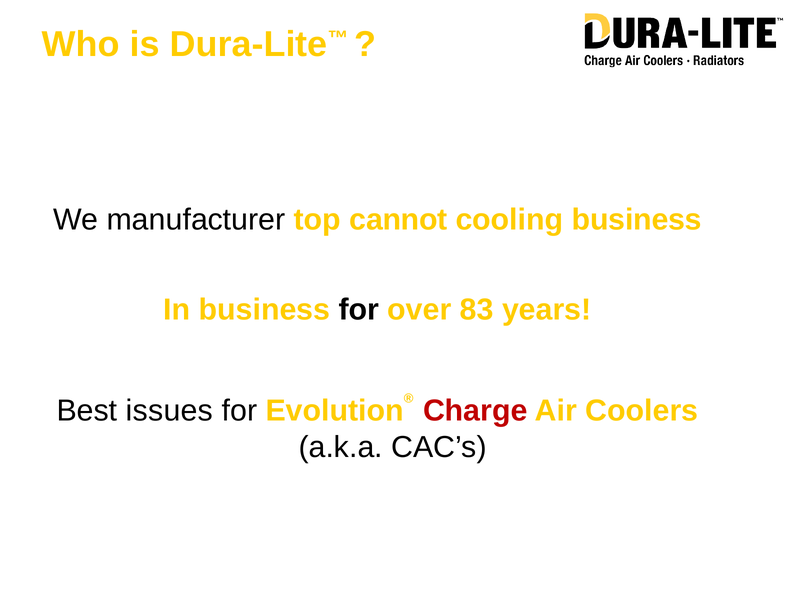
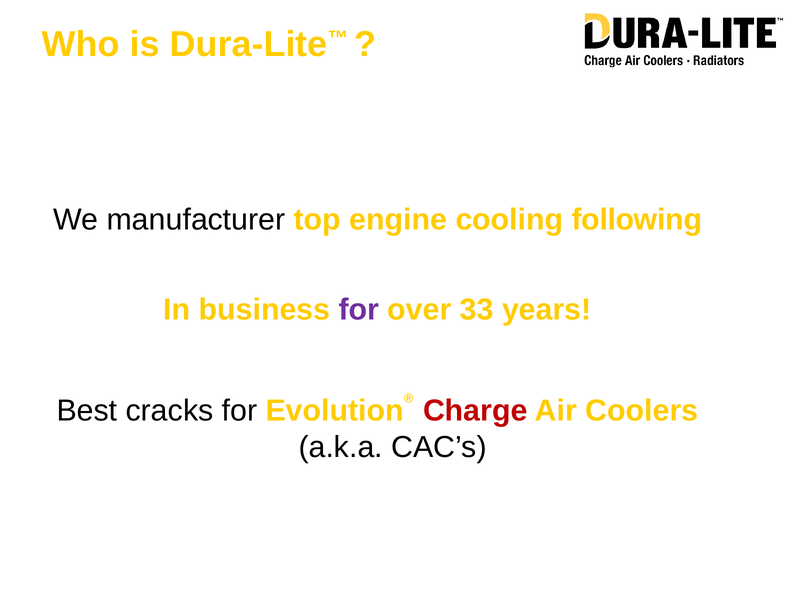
cannot: cannot -> engine
cooling business: business -> following
for at (359, 310) colour: black -> purple
83: 83 -> 33
issues: issues -> cracks
